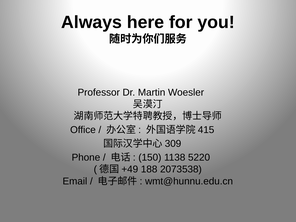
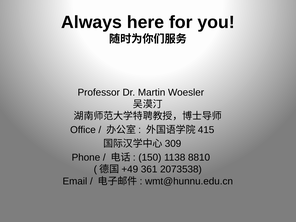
5220: 5220 -> 8810
188: 188 -> 361
